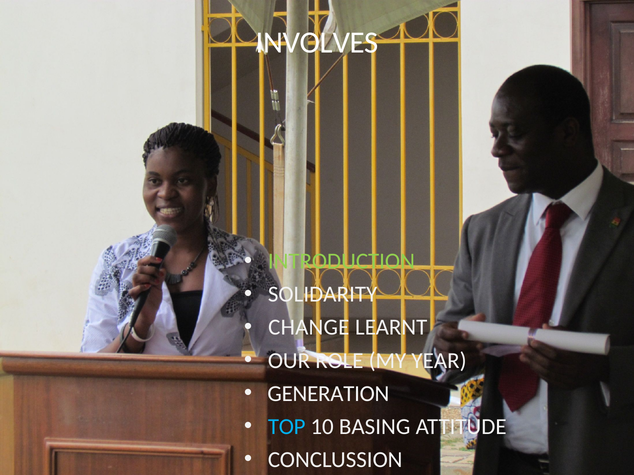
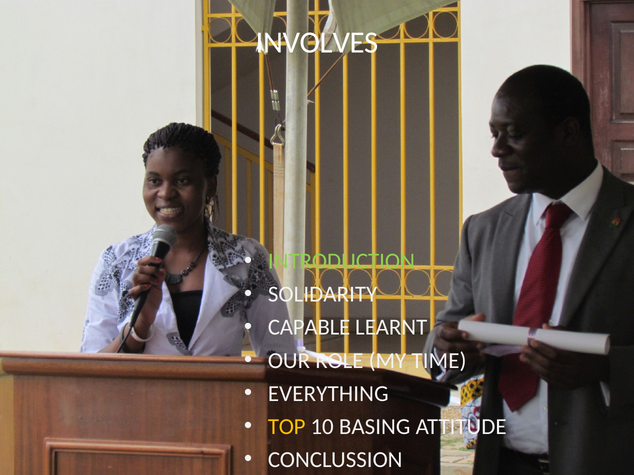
CHANGE: CHANGE -> CAPABLE
YEAR: YEAR -> TIME
GENERATION: GENERATION -> EVERYTHING
TOP colour: light blue -> yellow
